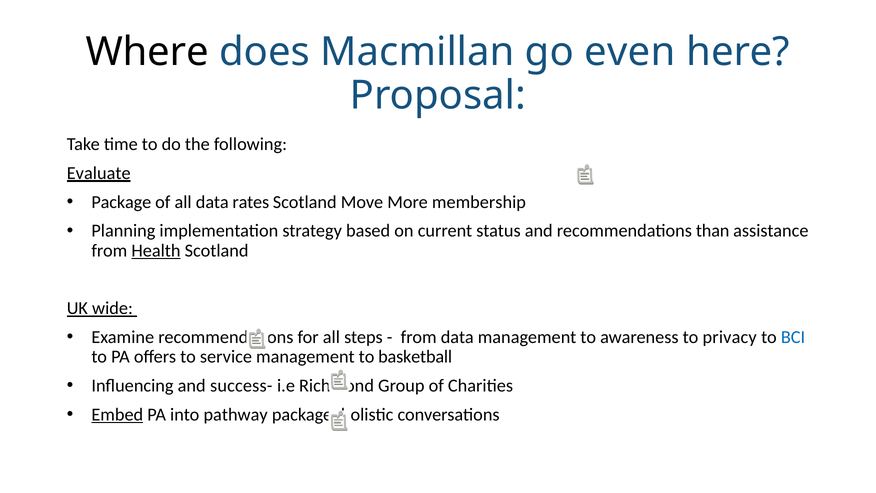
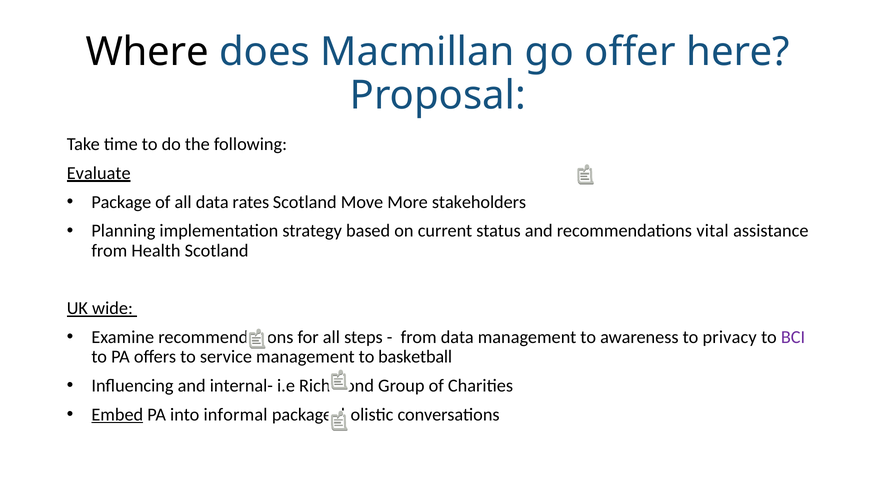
even: even -> offer
membership: membership -> stakeholders
than: than -> vital
Health underline: present -> none
BCI colour: blue -> purple
success-: success- -> internal-
pathway: pathway -> informal
